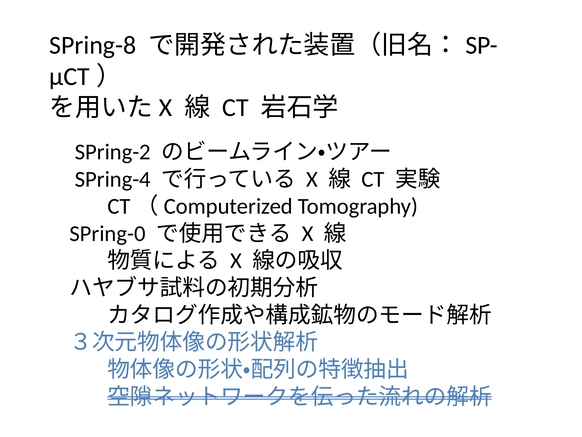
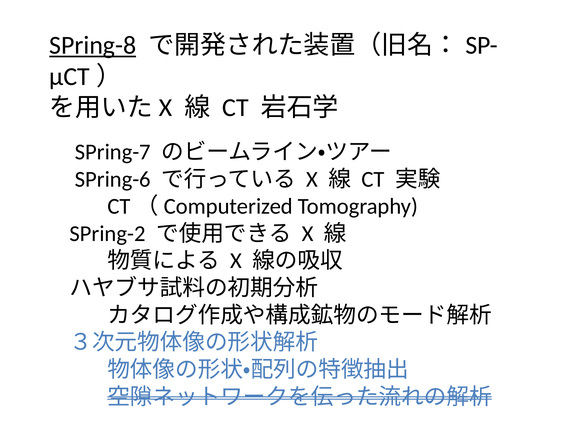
SPring-8 underline: none -> present
SPring-2: SPring-2 -> SPring-7
SPring-4: SPring-4 -> SPring-6
SPring-0: SPring-0 -> SPring-2
